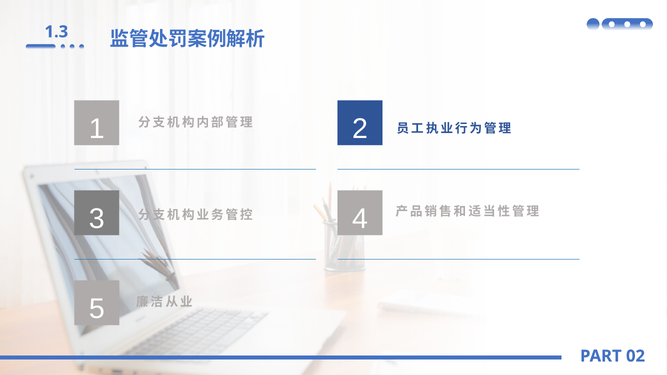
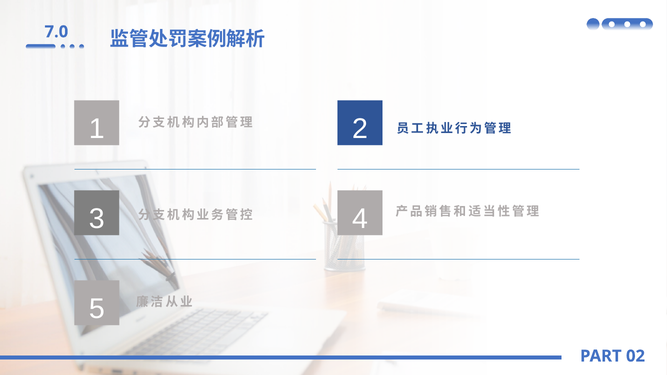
1.3: 1.3 -> 7.0
